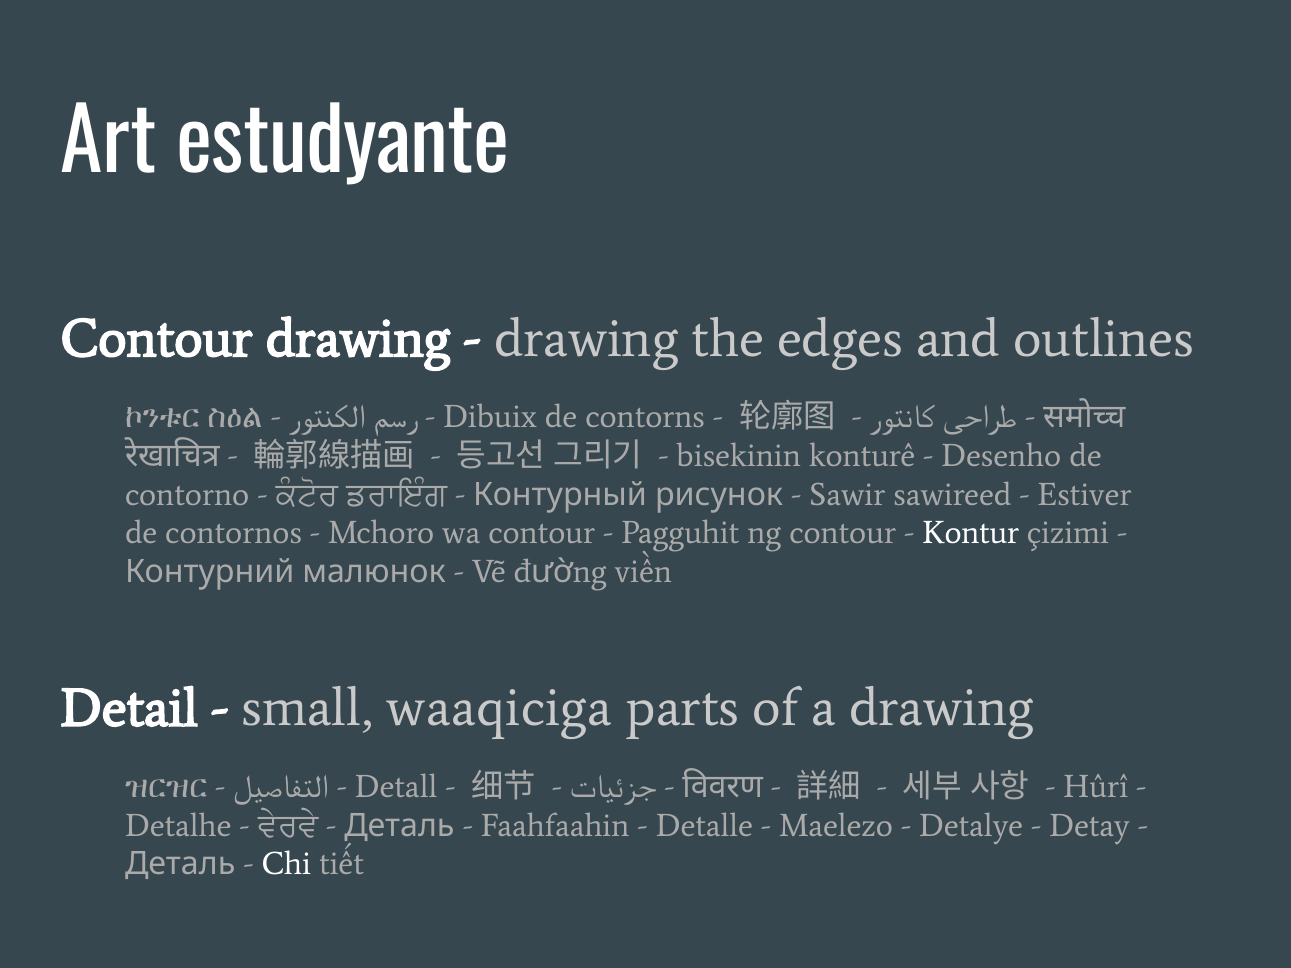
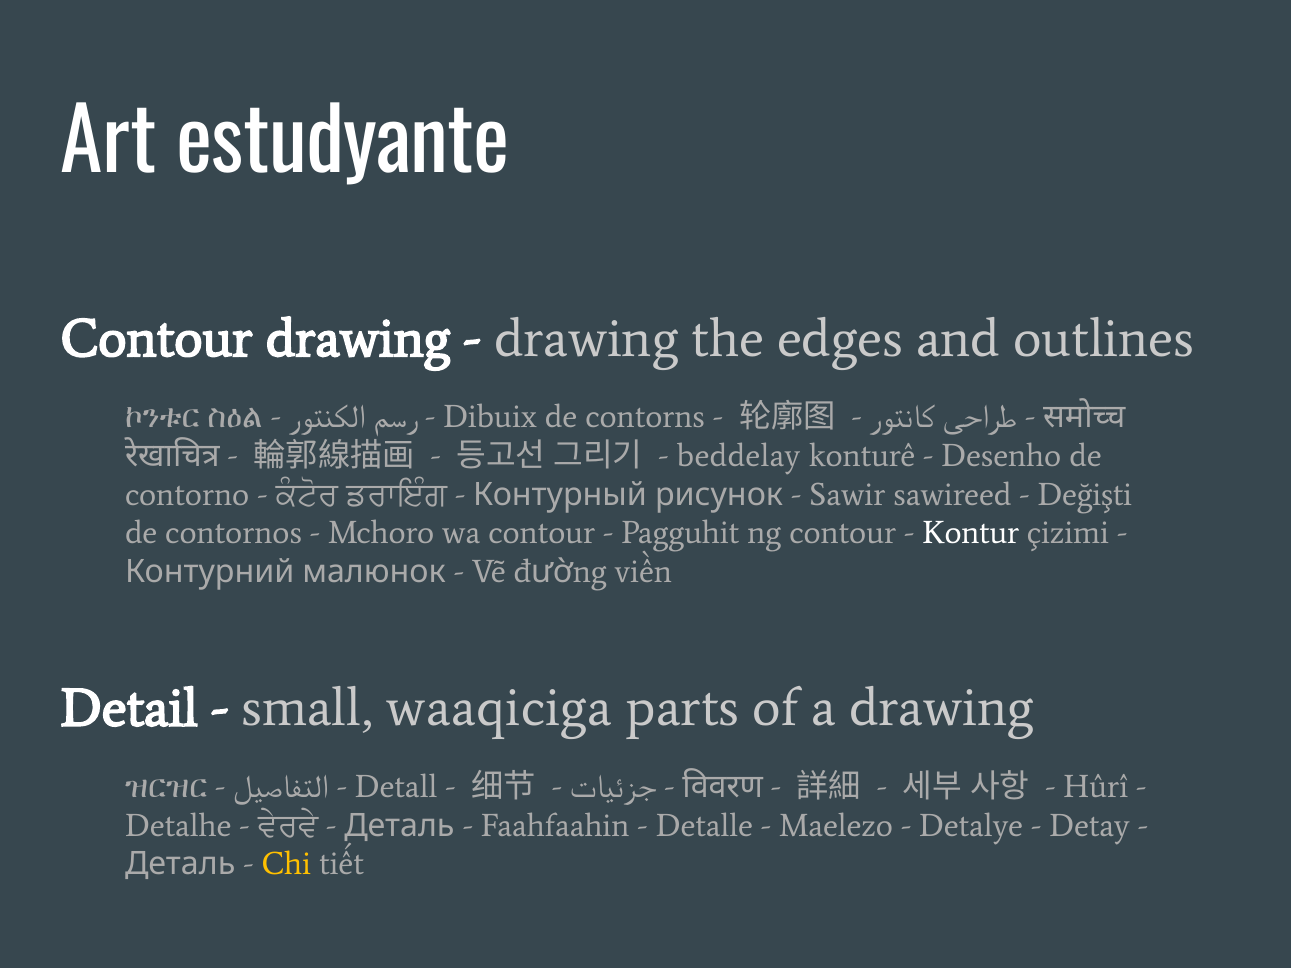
bisekinin: bisekinin -> beddelay
Estiver: Estiver -> Değişti
Chi colour: white -> yellow
